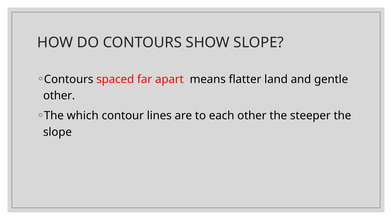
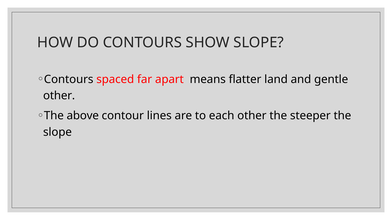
which: which -> above
